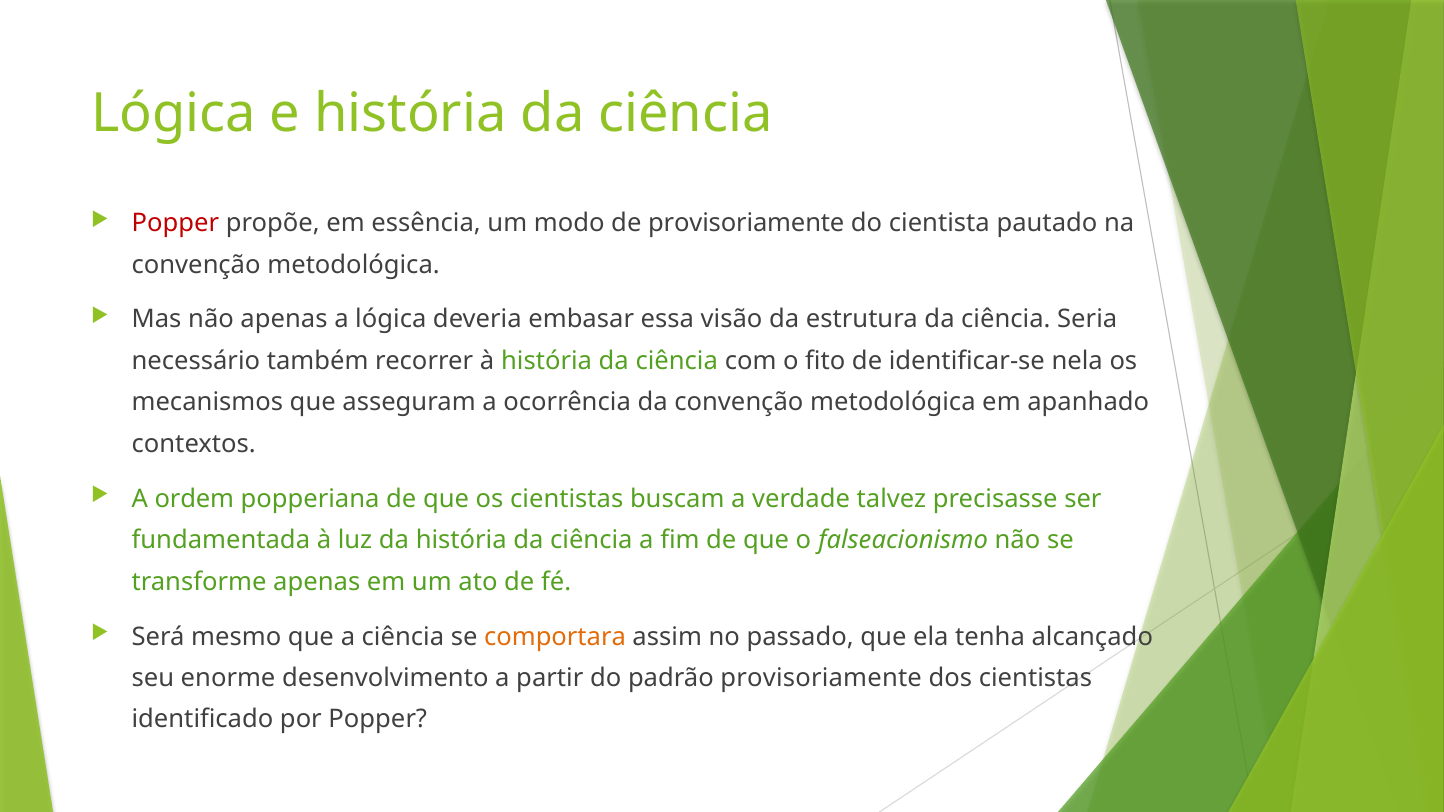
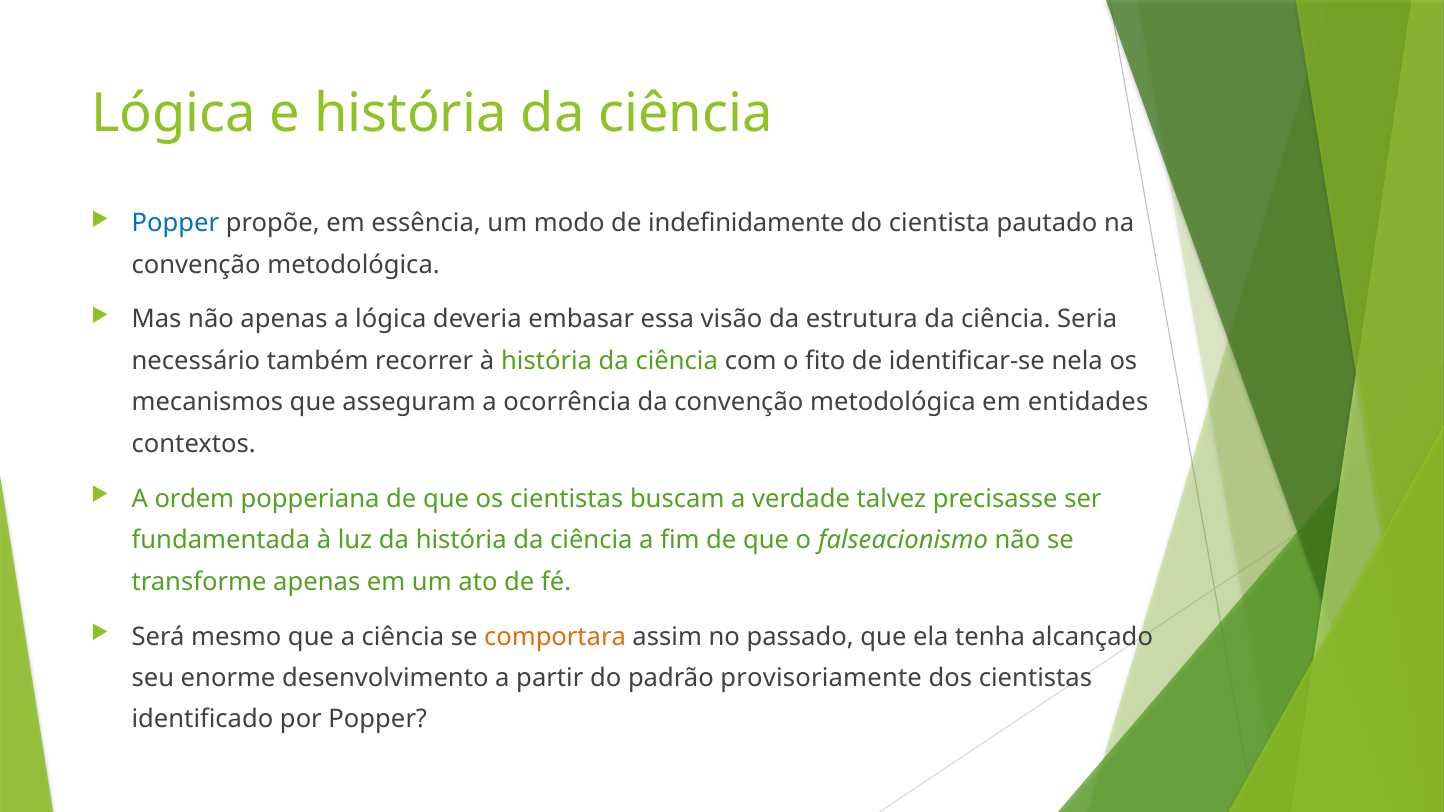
Popper at (175, 223) colour: red -> blue
de provisoriamente: provisoriamente -> indefinidamente
apanhado: apanhado -> entidades
